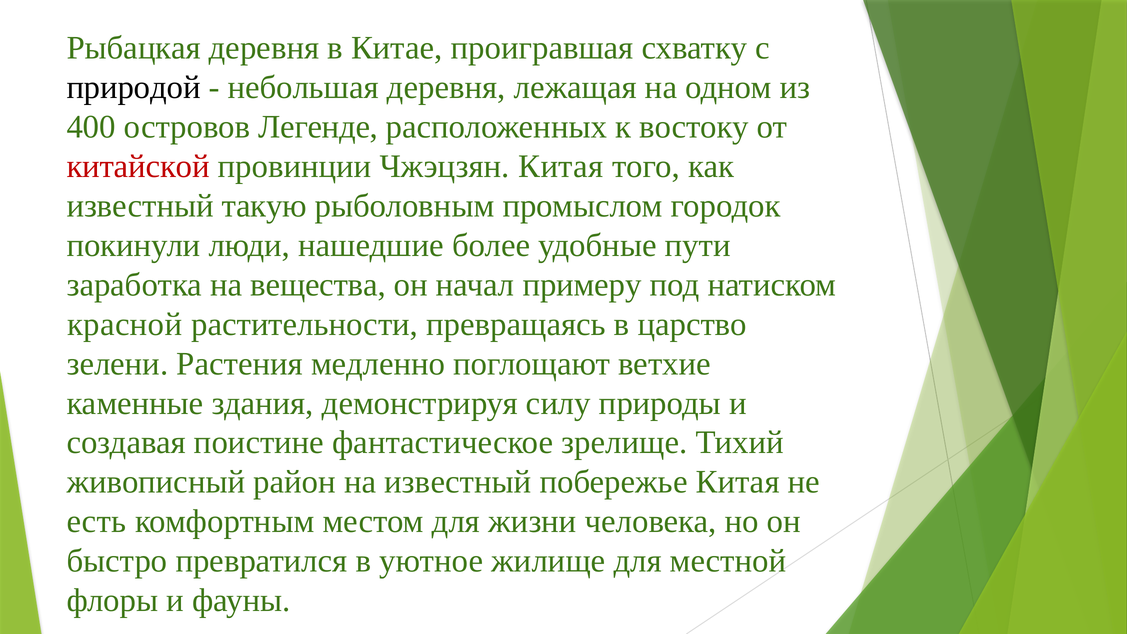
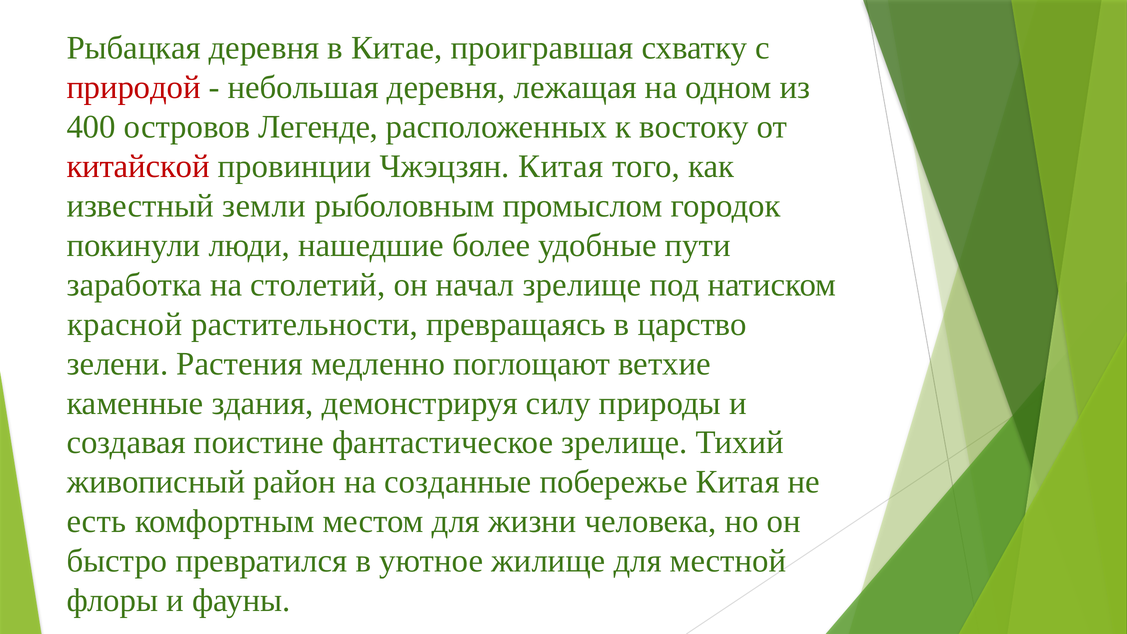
природой colour: black -> red
такую: такую -> земли
вещества: вещества -> столетий
начал примеру: примеру -> зрелище
на известный: известный -> созданные
